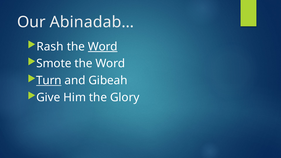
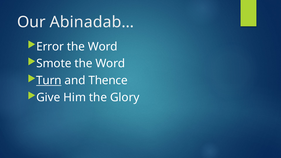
Rash: Rash -> Error
Word at (103, 47) underline: present -> none
Gibeah: Gibeah -> Thence
